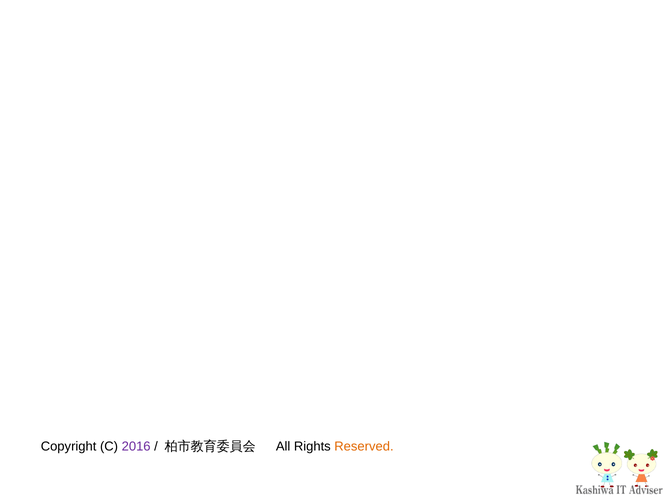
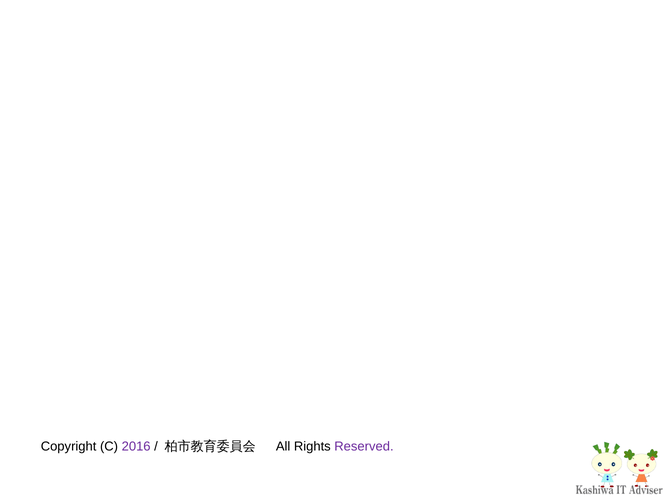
Reserved colour: orange -> purple
